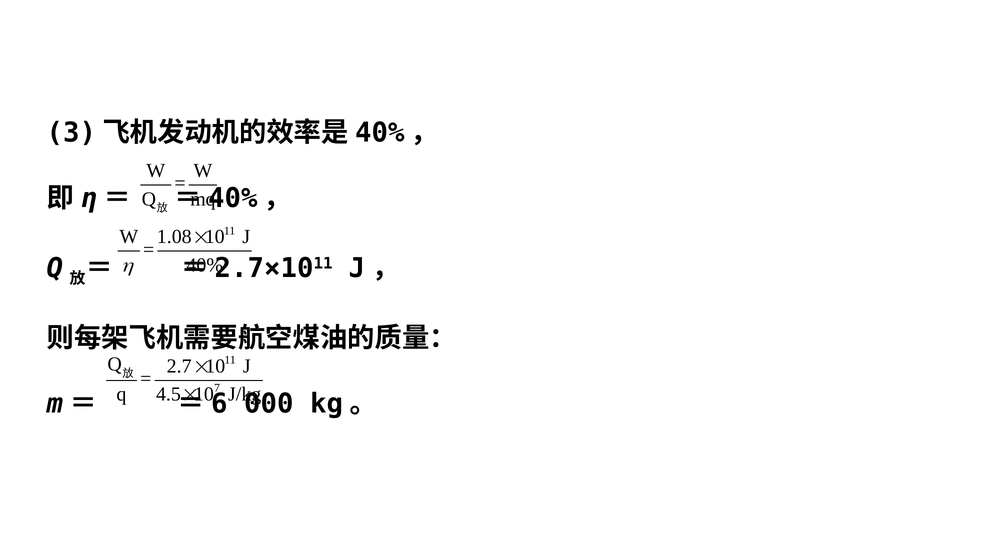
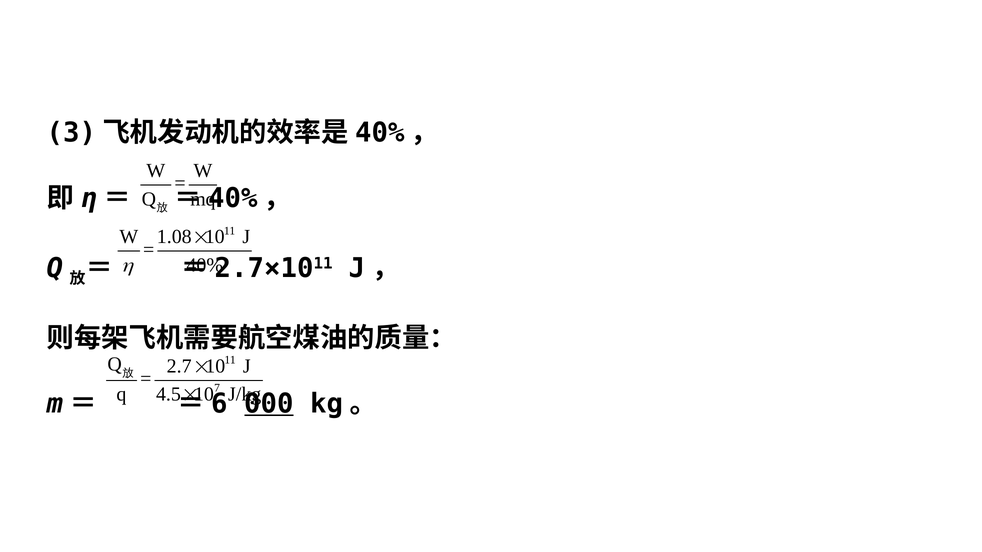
000 underline: none -> present
